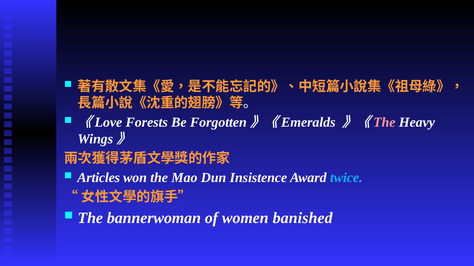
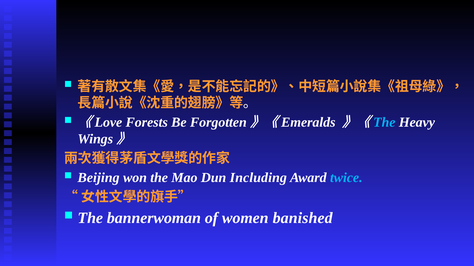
The at (384, 123) colour: pink -> light blue
Articles: Articles -> Beijing
Insistence: Insistence -> Including
